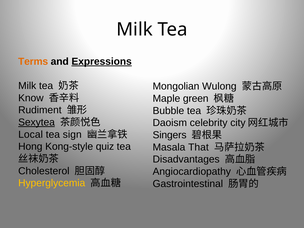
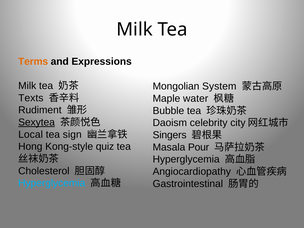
Expressions underline: present -> none
Wulong: Wulong -> System
Know: Know -> Texts
green: green -> water
That: That -> Pour
Disadvantages at (186, 159): Disadvantages -> Hyperglycemia
Hyperglycemia at (52, 183) colour: yellow -> light blue
